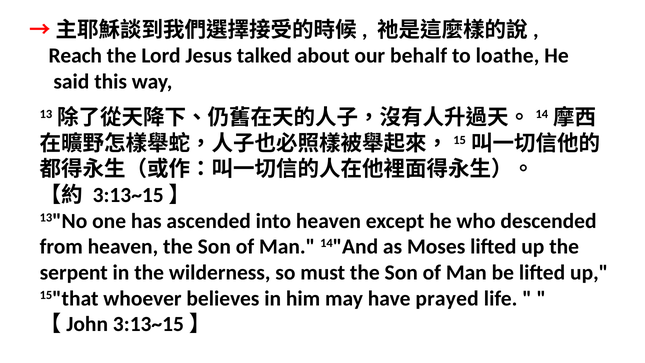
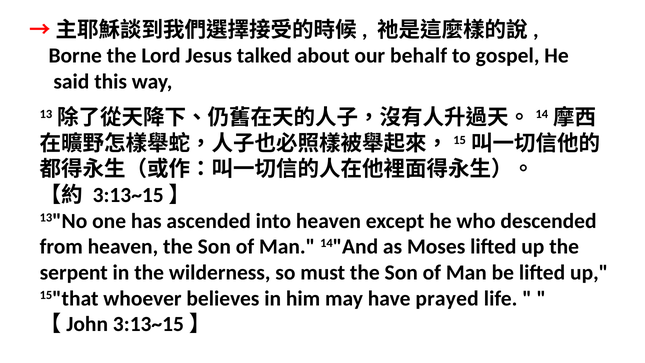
Reach: Reach -> Borne
loathe: loathe -> gospel
